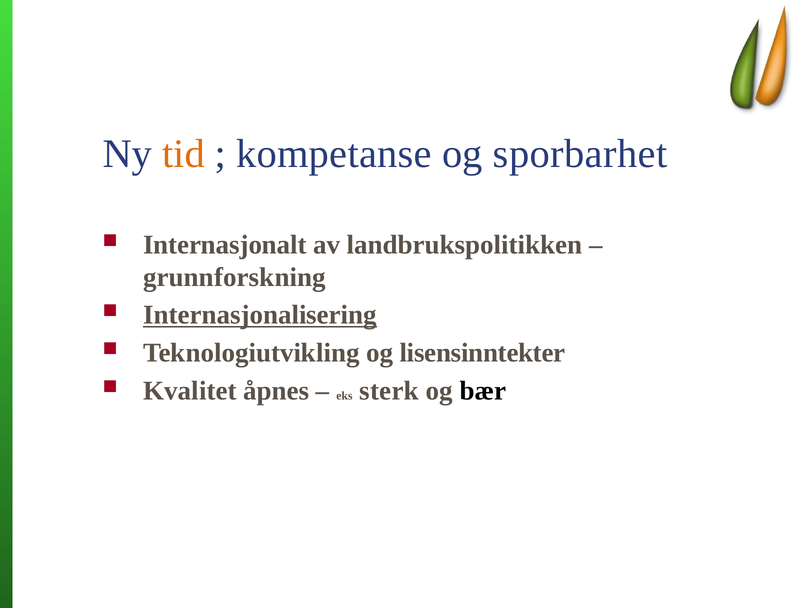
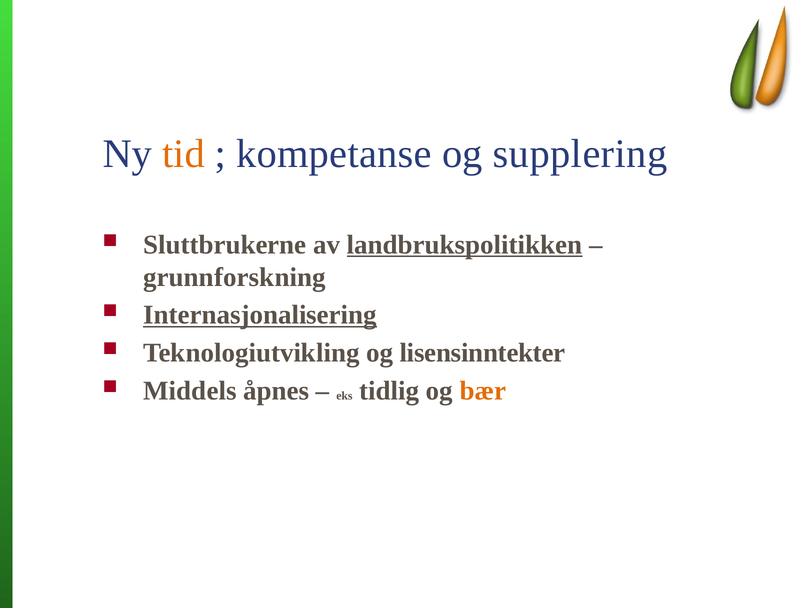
sporbarhet: sporbarhet -> supplering
Internasjonalt: Internasjonalt -> Sluttbrukerne
landbrukspolitikken underline: none -> present
Kvalitet: Kvalitet -> Middels
sterk: sterk -> tidlig
bær colour: black -> orange
